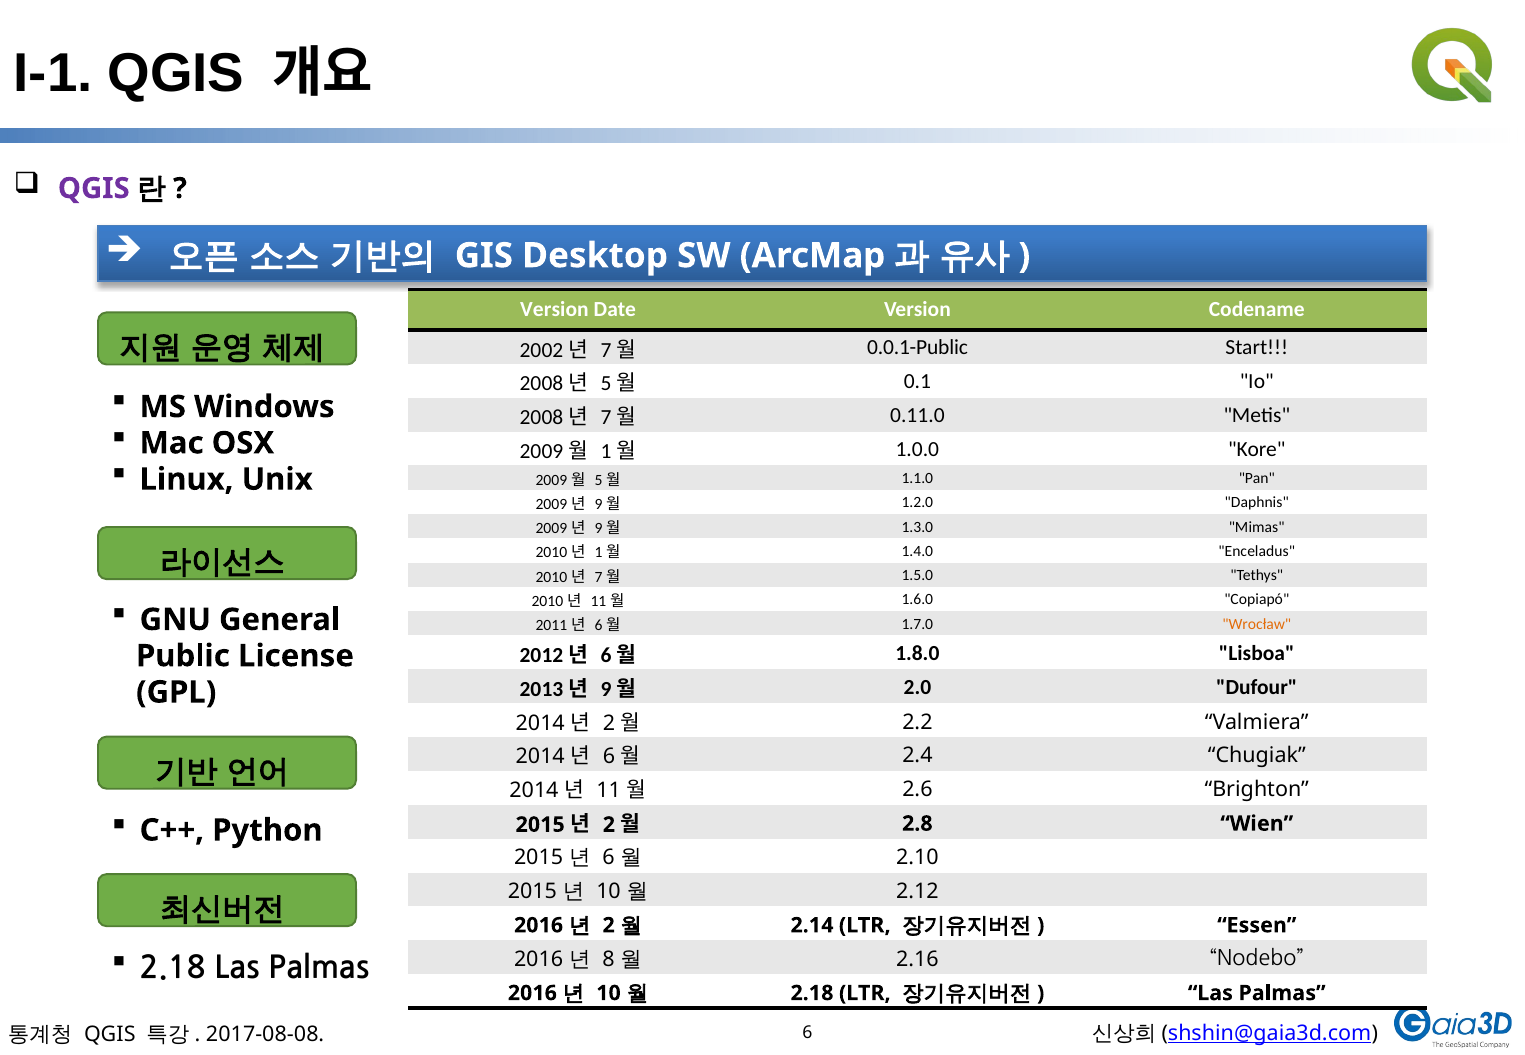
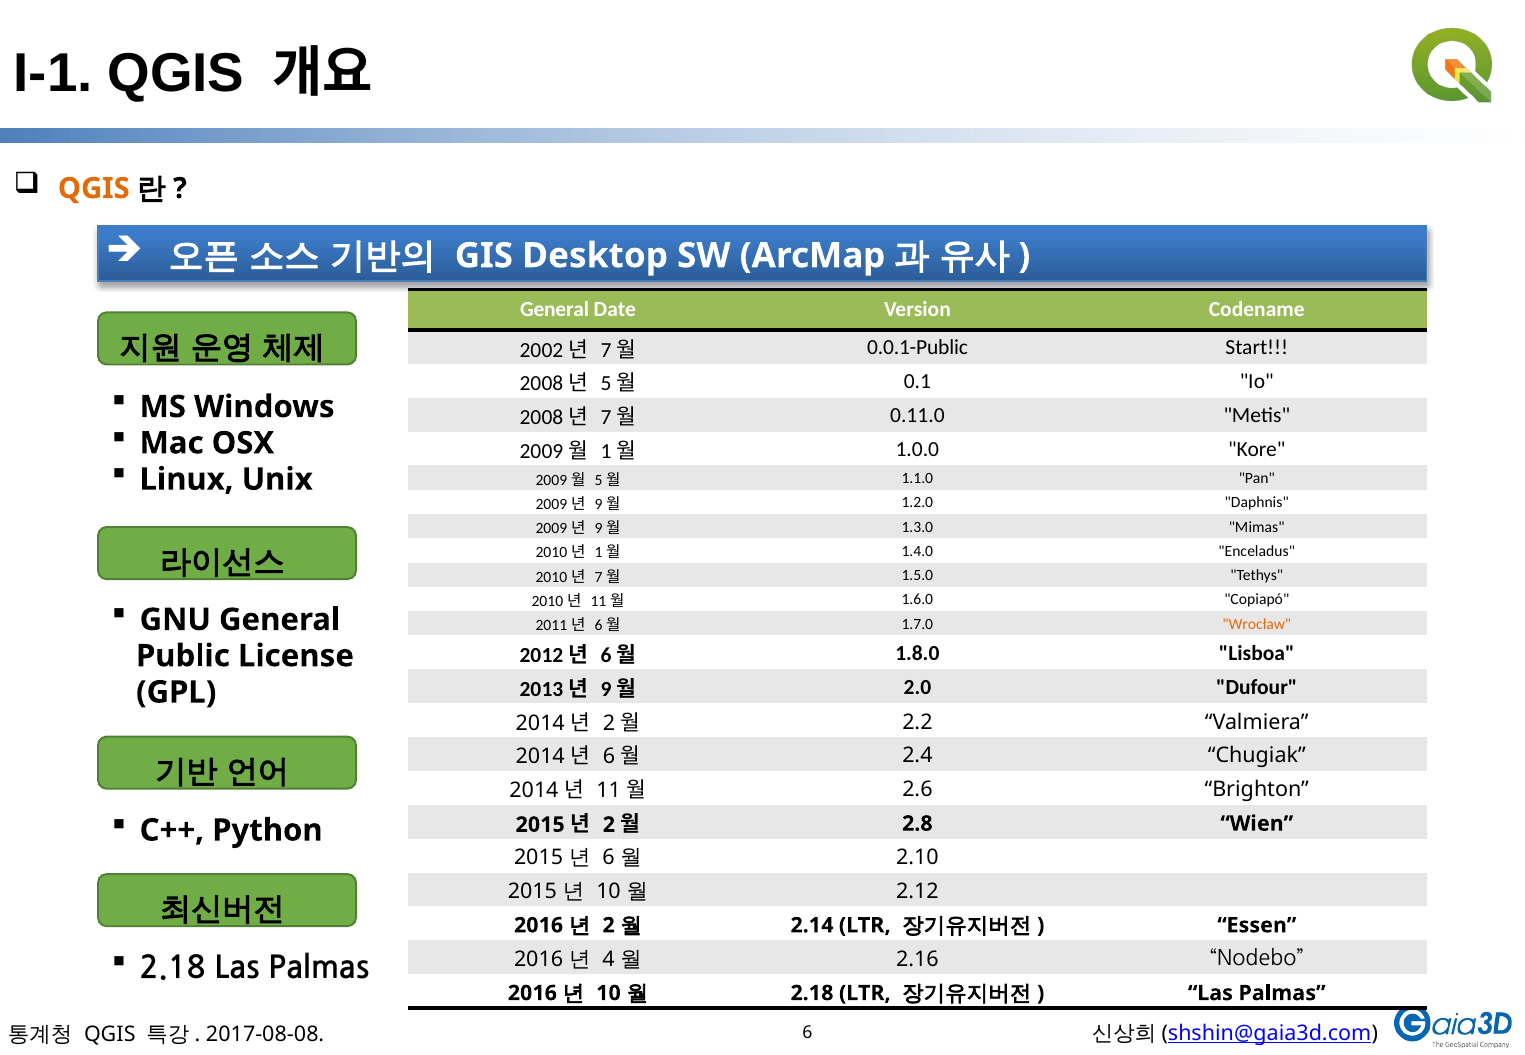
QGIS at (94, 189) colour: purple -> orange
Version at (554, 310): Version -> General
8: 8 -> 4
